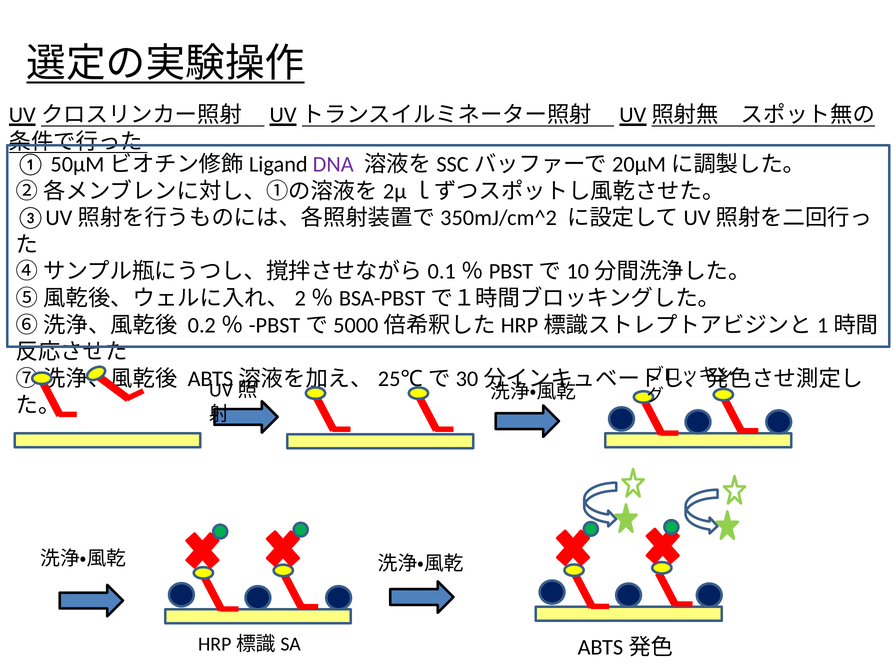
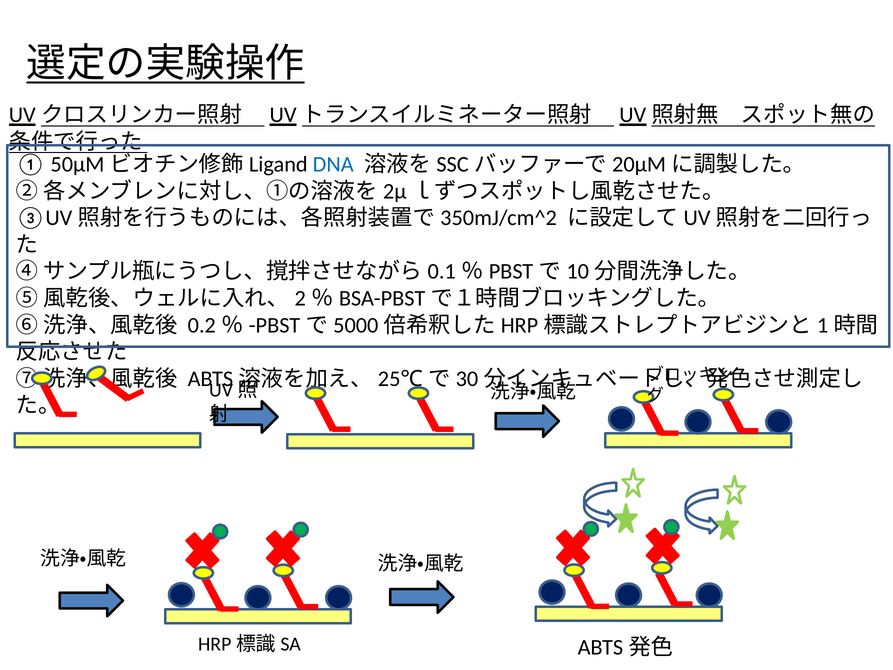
DNA colour: purple -> blue
